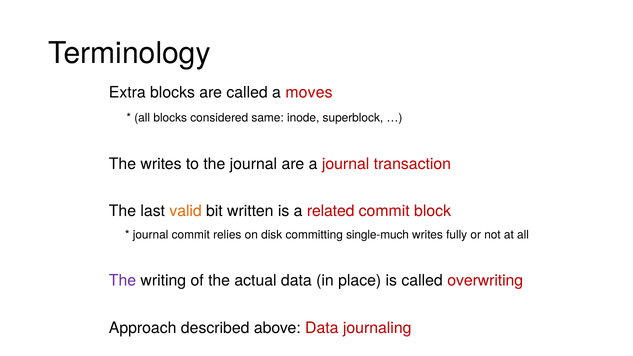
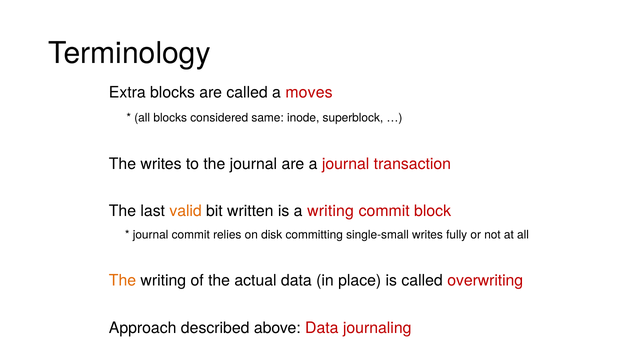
a related: related -> writing
single-much: single-much -> single-small
The at (122, 281) colour: purple -> orange
